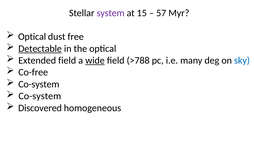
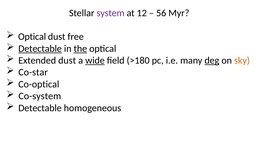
15: 15 -> 12
57: 57 -> 56
the underline: none -> present
Extended field: field -> dust
>788: >788 -> >180
deg underline: none -> present
sky colour: blue -> orange
Co-free: Co-free -> Co-star
Co-system at (39, 84): Co-system -> Co-optical
Discovered at (40, 108): Discovered -> Detectable
